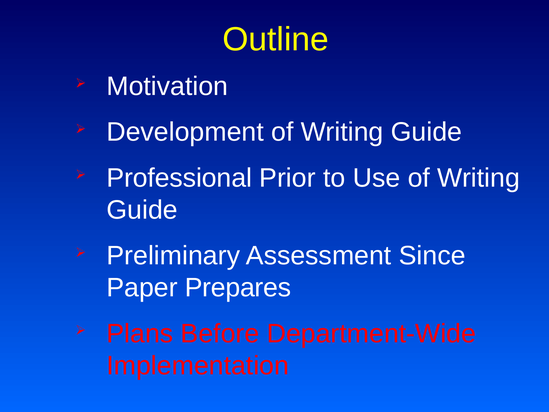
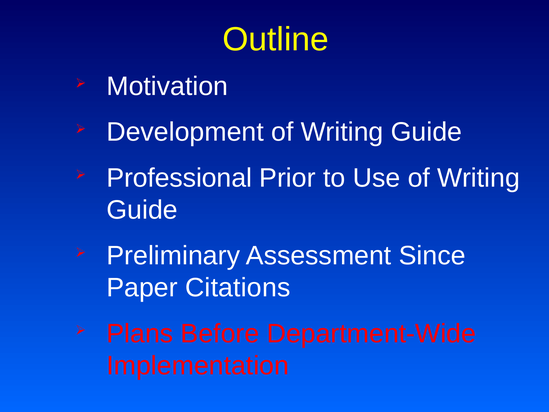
Prepares: Prepares -> Citations
